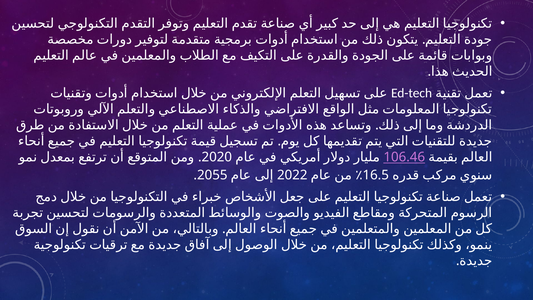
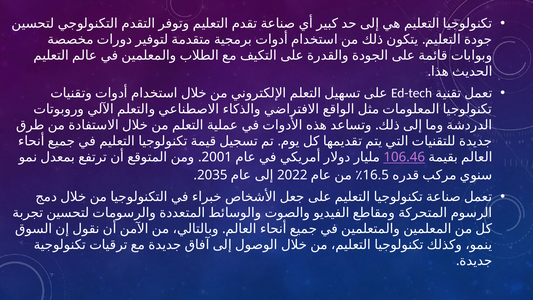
2020: 2020 -> 2001
2055: 2055 -> 2035
